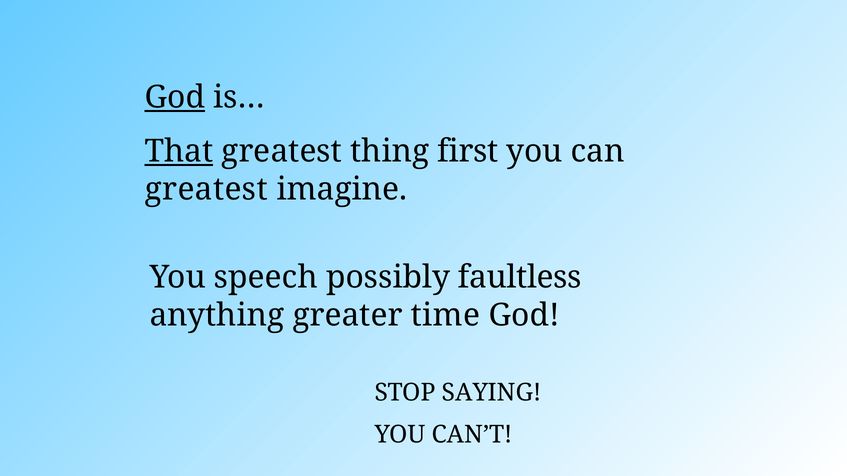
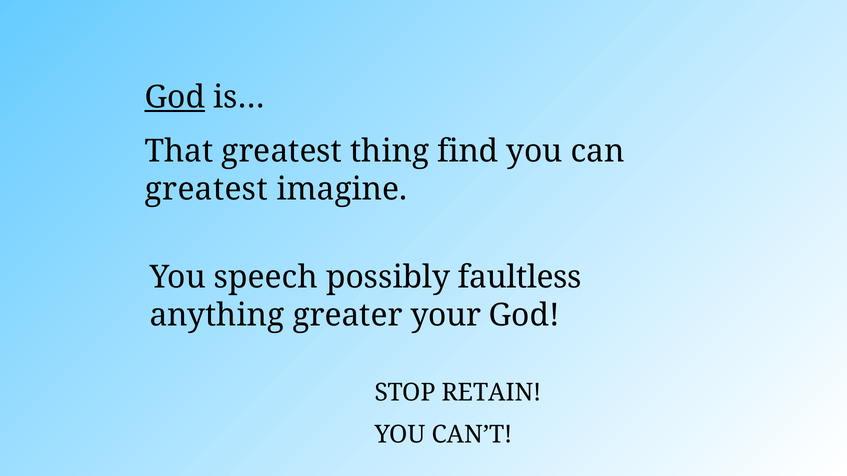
That underline: present -> none
first: first -> find
time: time -> your
SAYING: SAYING -> RETAIN
